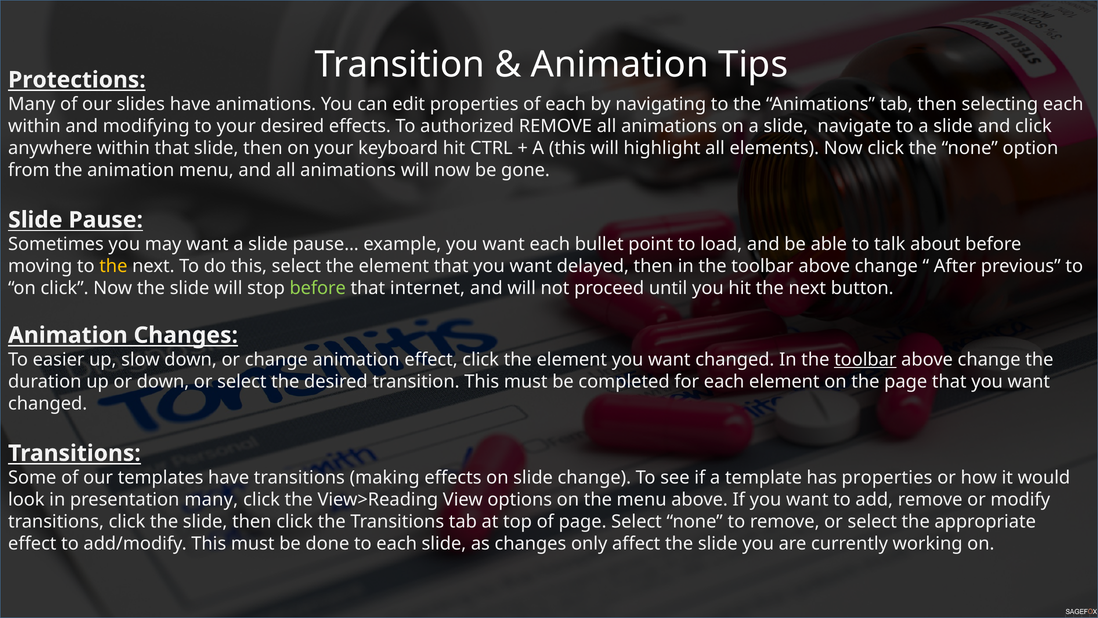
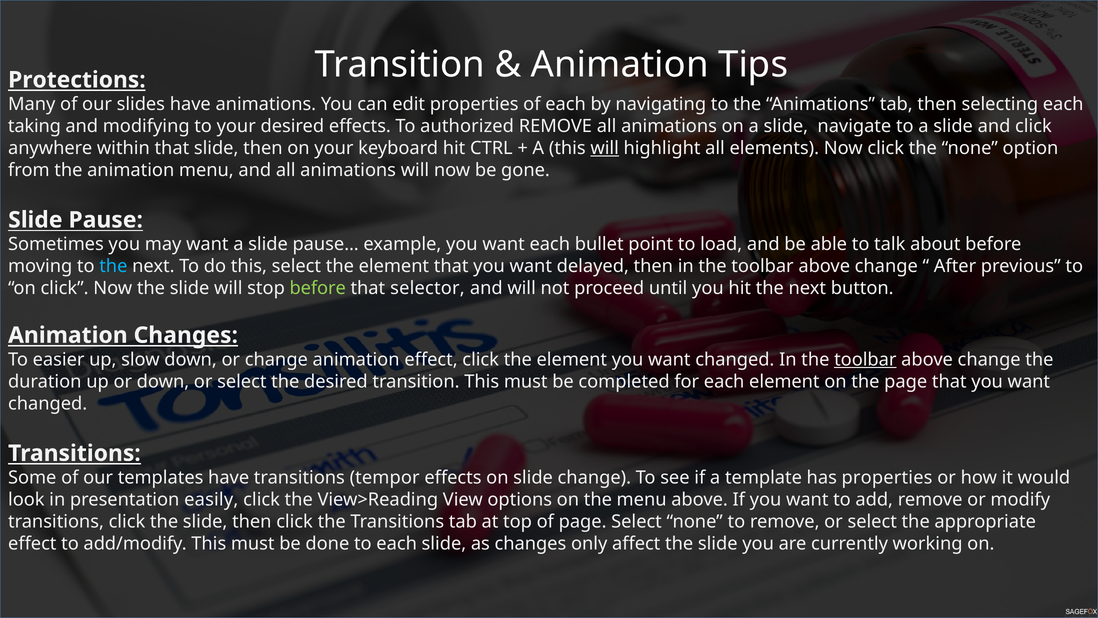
within at (34, 126): within -> taking
will at (605, 148) underline: none -> present
the at (113, 266) colour: yellow -> light blue
internet: internet -> selector
making: making -> tempor
presentation many: many -> easily
